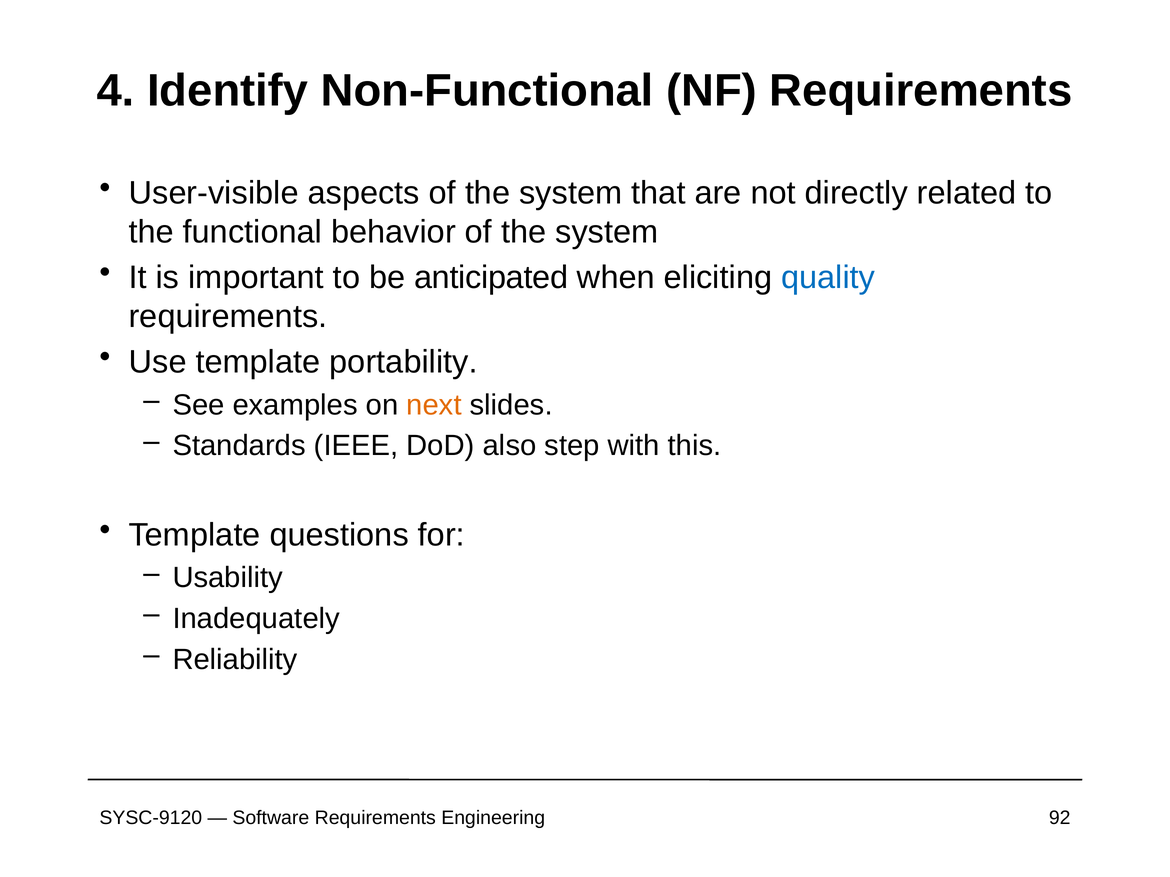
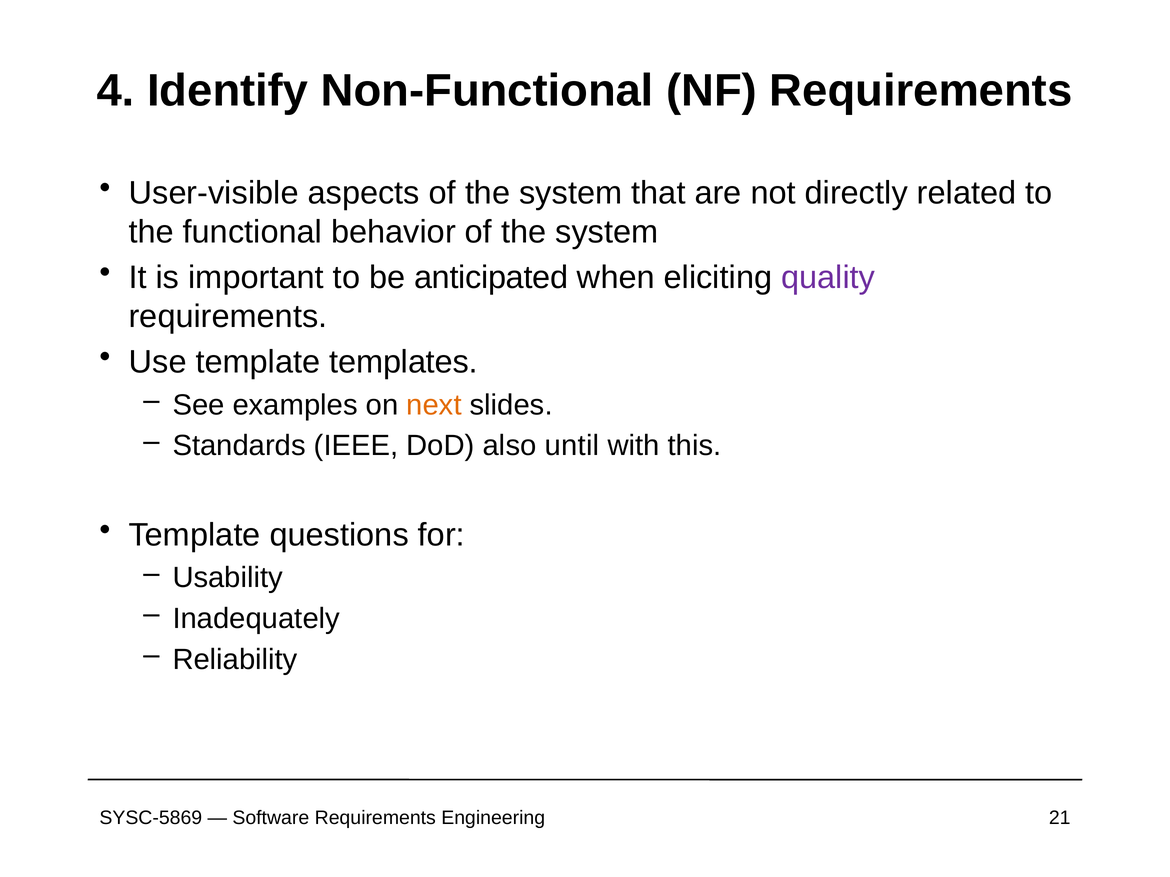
quality colour: blue -> purple
portability: portability -> templates
step: step -> until
SYSC-9120: SYSC-9120 -> SYSC-5869
92: 92 -> 21
